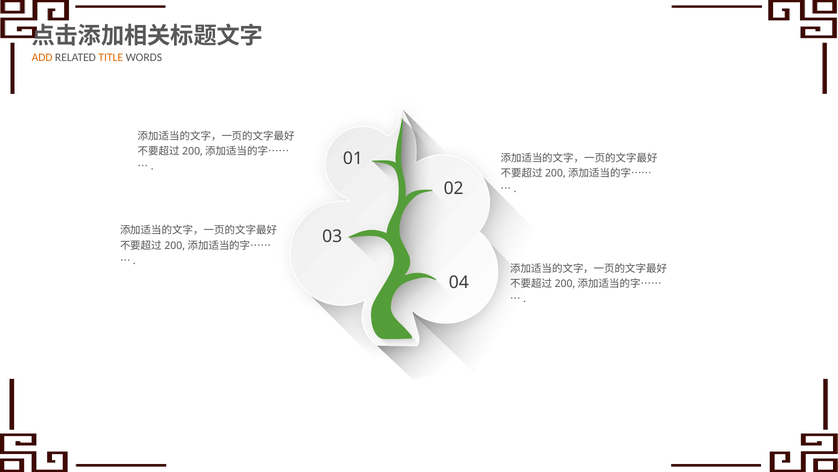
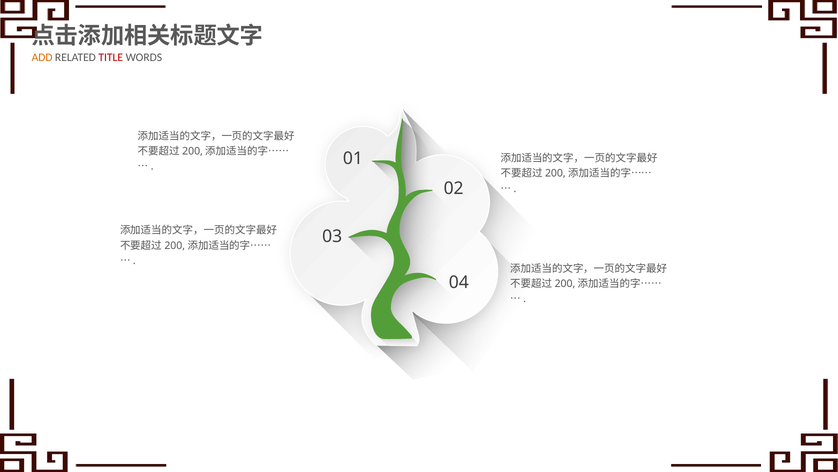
TITLE colour: orange -> red
